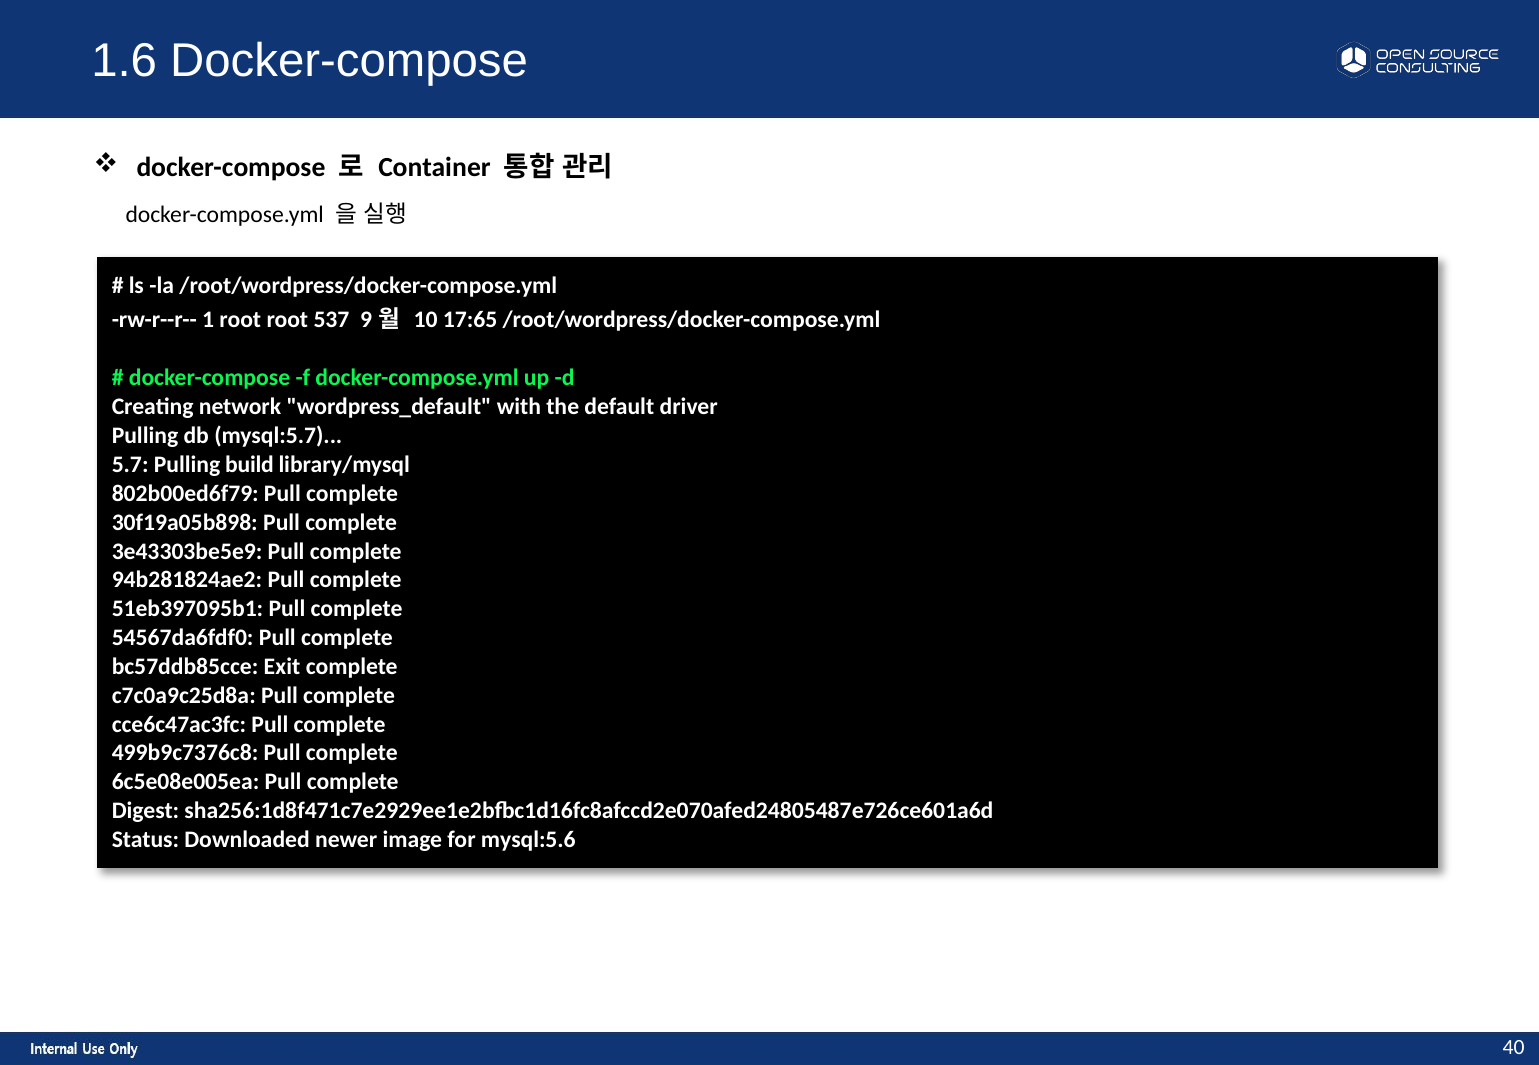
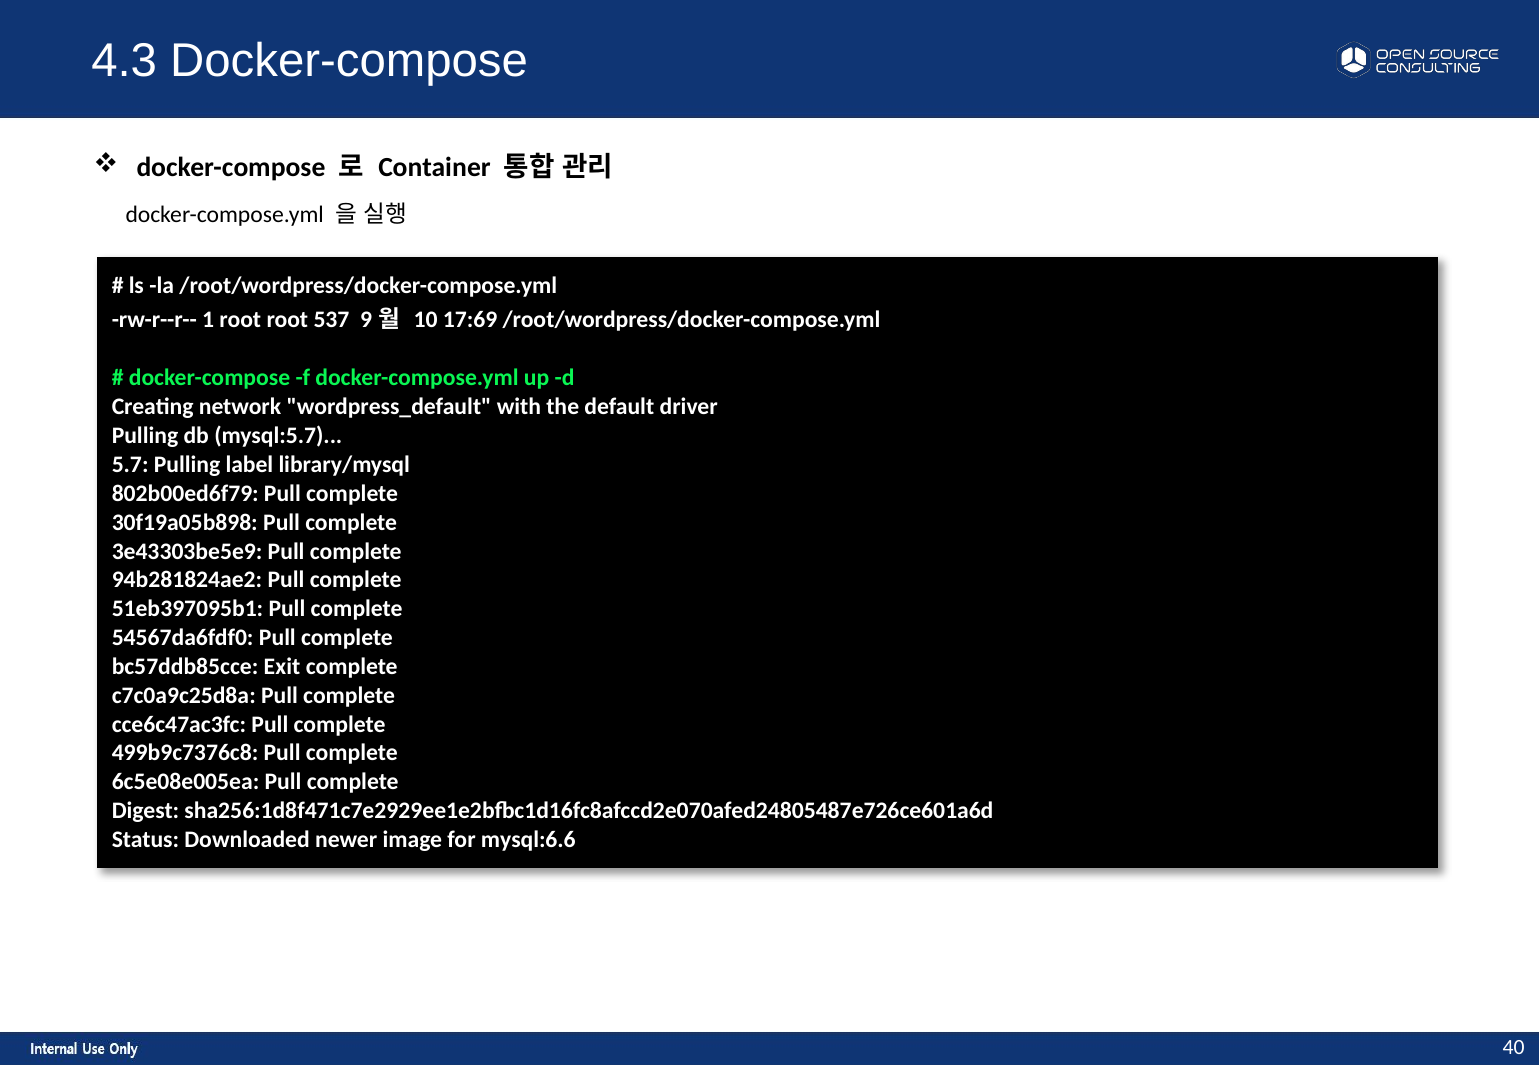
1.6: 1.6 -> 4.3
17:65: 17:65 -> 17:69
build: build -> label
mysql:5.6: mysql:5.6 -> mysql:6.6
